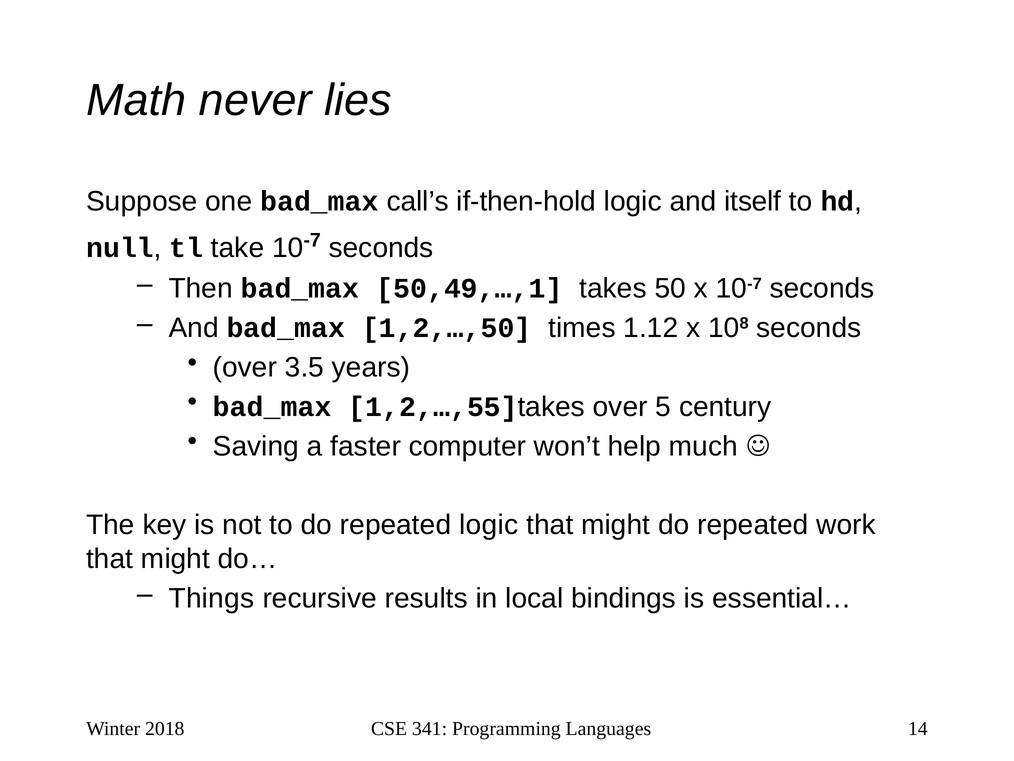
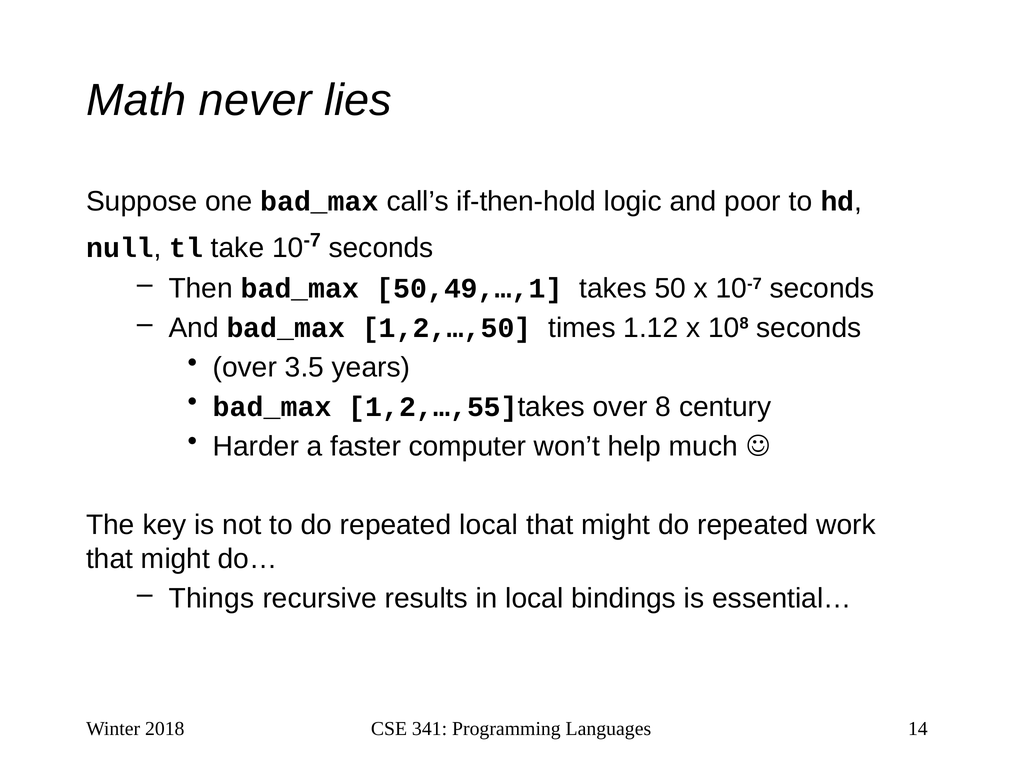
itself: itself -> poor
5: 5 -> 8
Saving: Saving -> Harder
repeated logic: logic -> local
